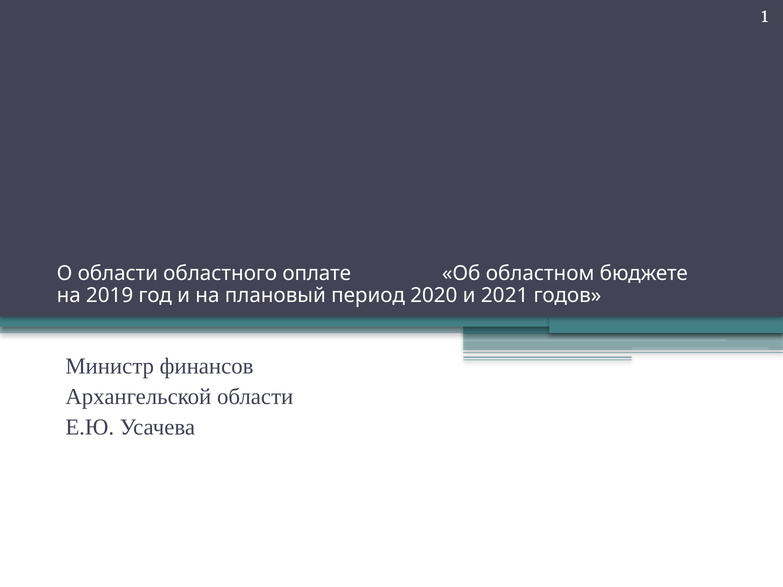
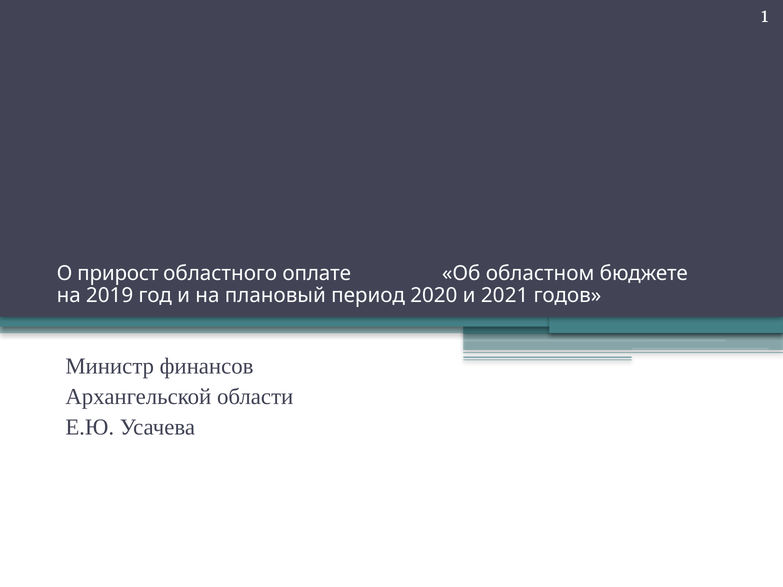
О области: области -> прирост
